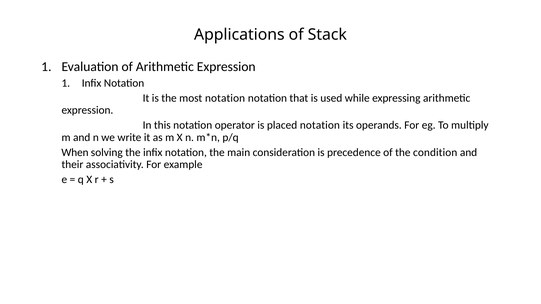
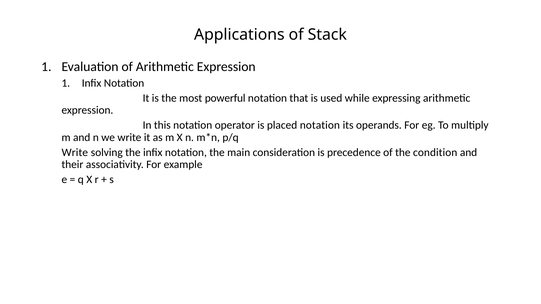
most notation: notation -> powerful
When at (75, 152): When -> Write
